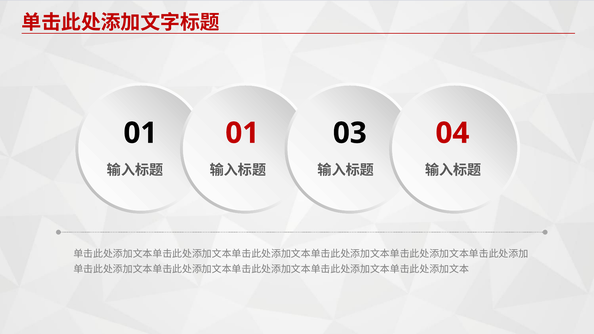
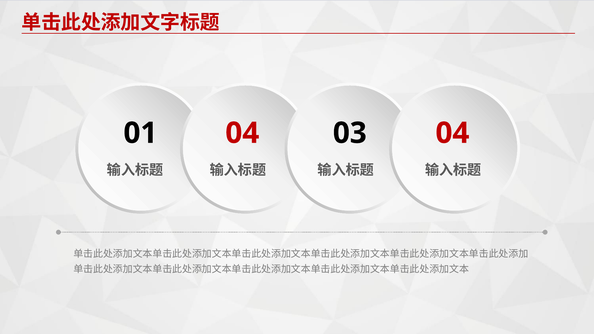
01 01: 01 -> 04
